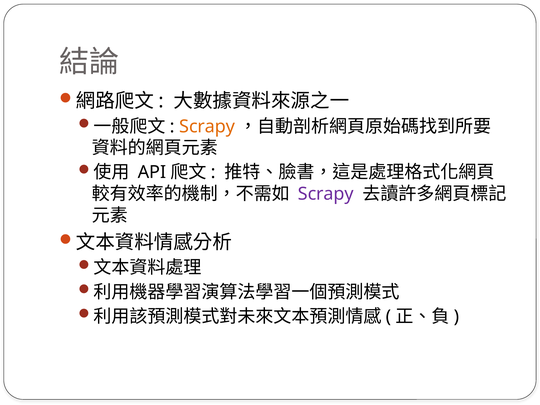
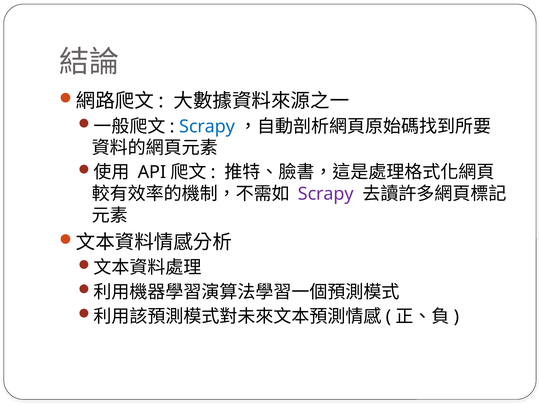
Scrapy at (207, 126) colour: orange -> blue
